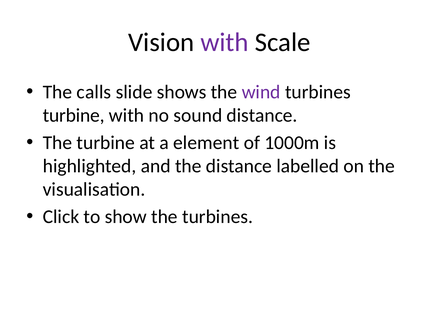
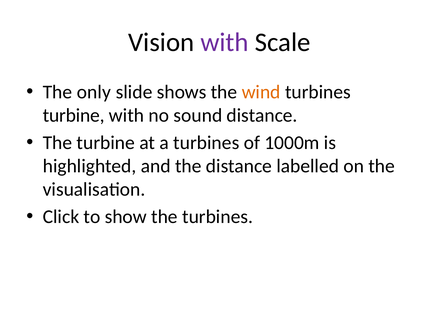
calls: calls -> only
wind colour: purple -> orange
a element: element -> turbines
